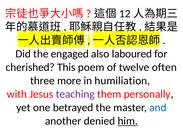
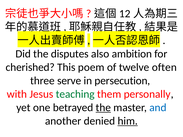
engaged: engaged -> disputes
laboured: laboured -> ambition
more: more -> serve
humiliation: humiliation -> persecution
teaching colour: purple -> green
the at (103, 108) underline: none -> present
